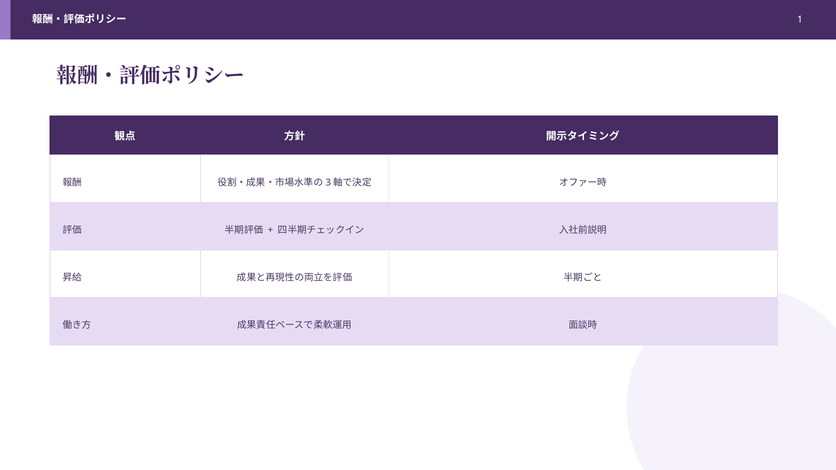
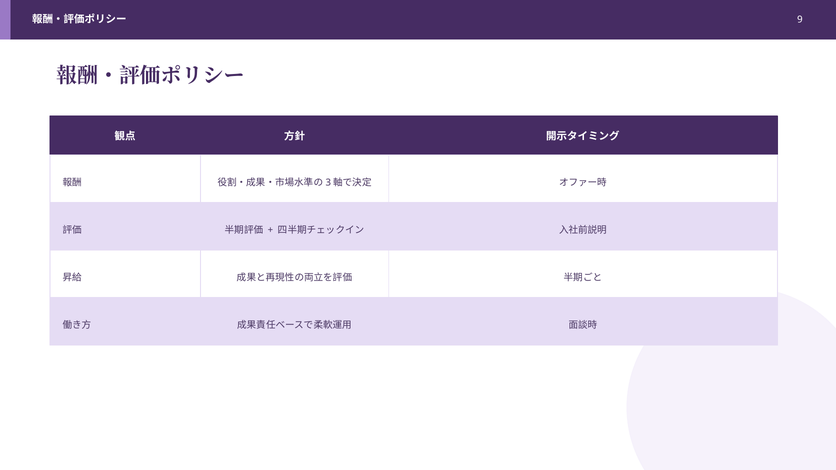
1: 1 -> 9
